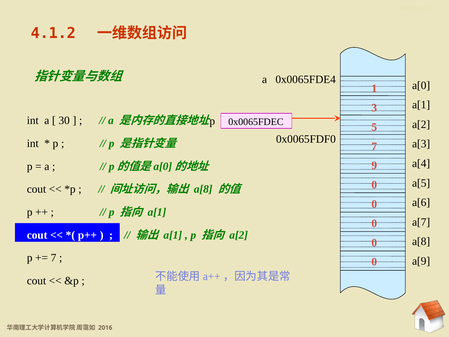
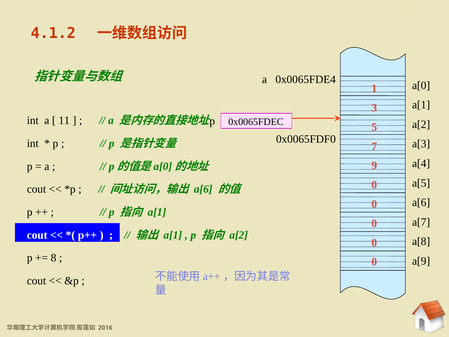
30: 30 -> 11
a[8 at (203, 189): a[8 -> a[6
7 at (54, 258): 7 -> 8
